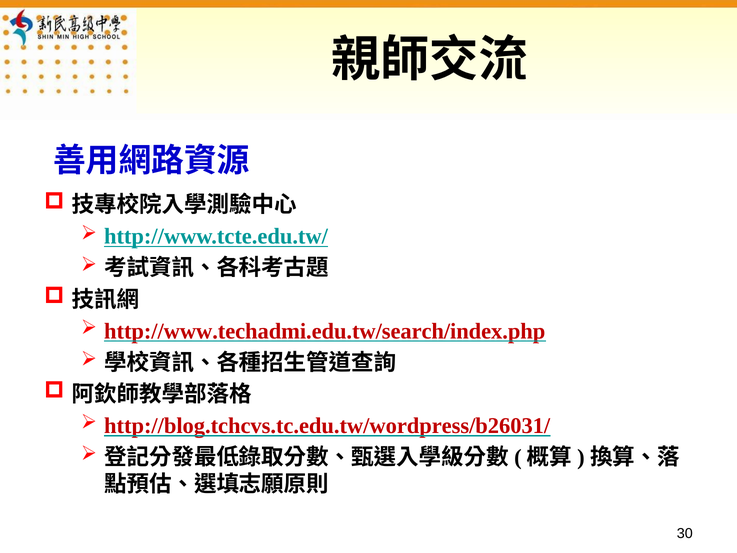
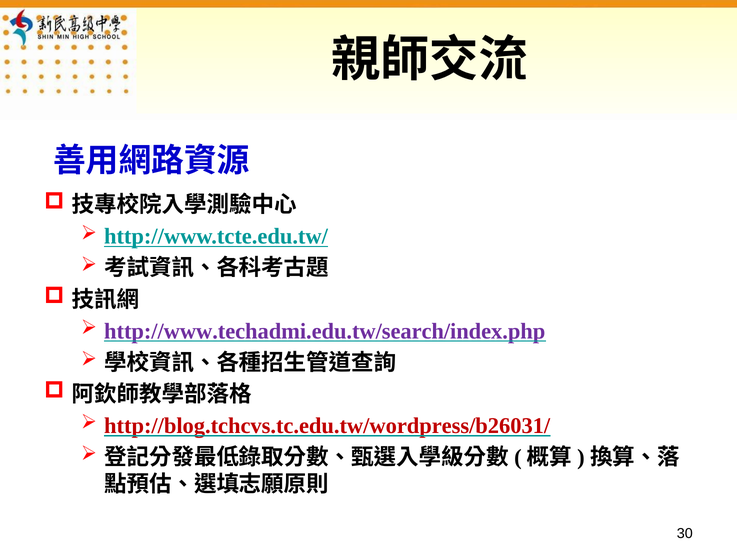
http://www.techadmi.edu.tw/search/index.php colour: red -> purple
